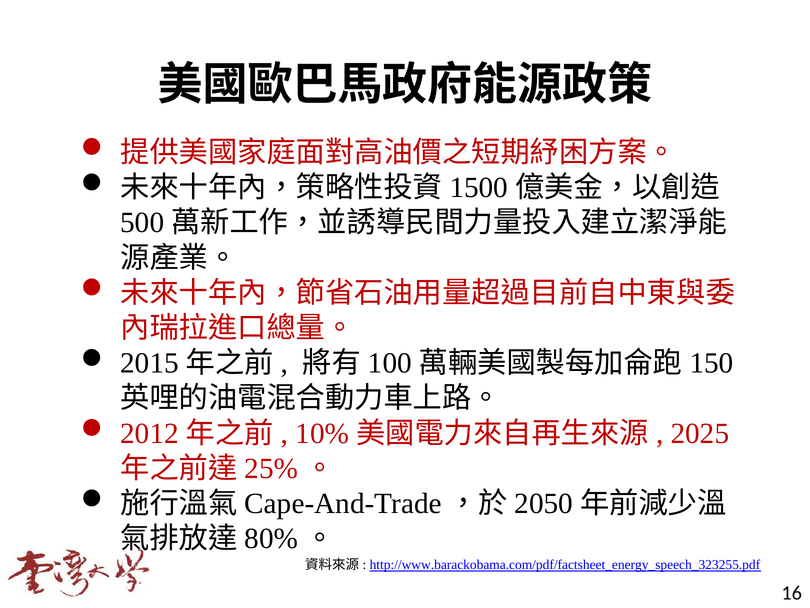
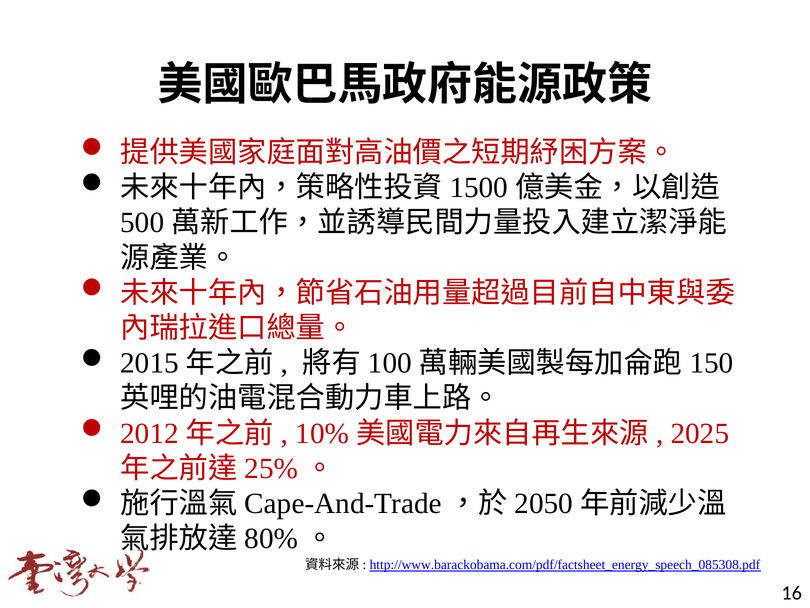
http://www.barackobama.com/pdf/factsheet_energy_speech_323255.pdf: http://www.barackobama.com/pdf/factsheet_energy_speech_323255.pdf -> http://www.barackobama.com/pdf/factsheet_energy_speech_085308.pdf
